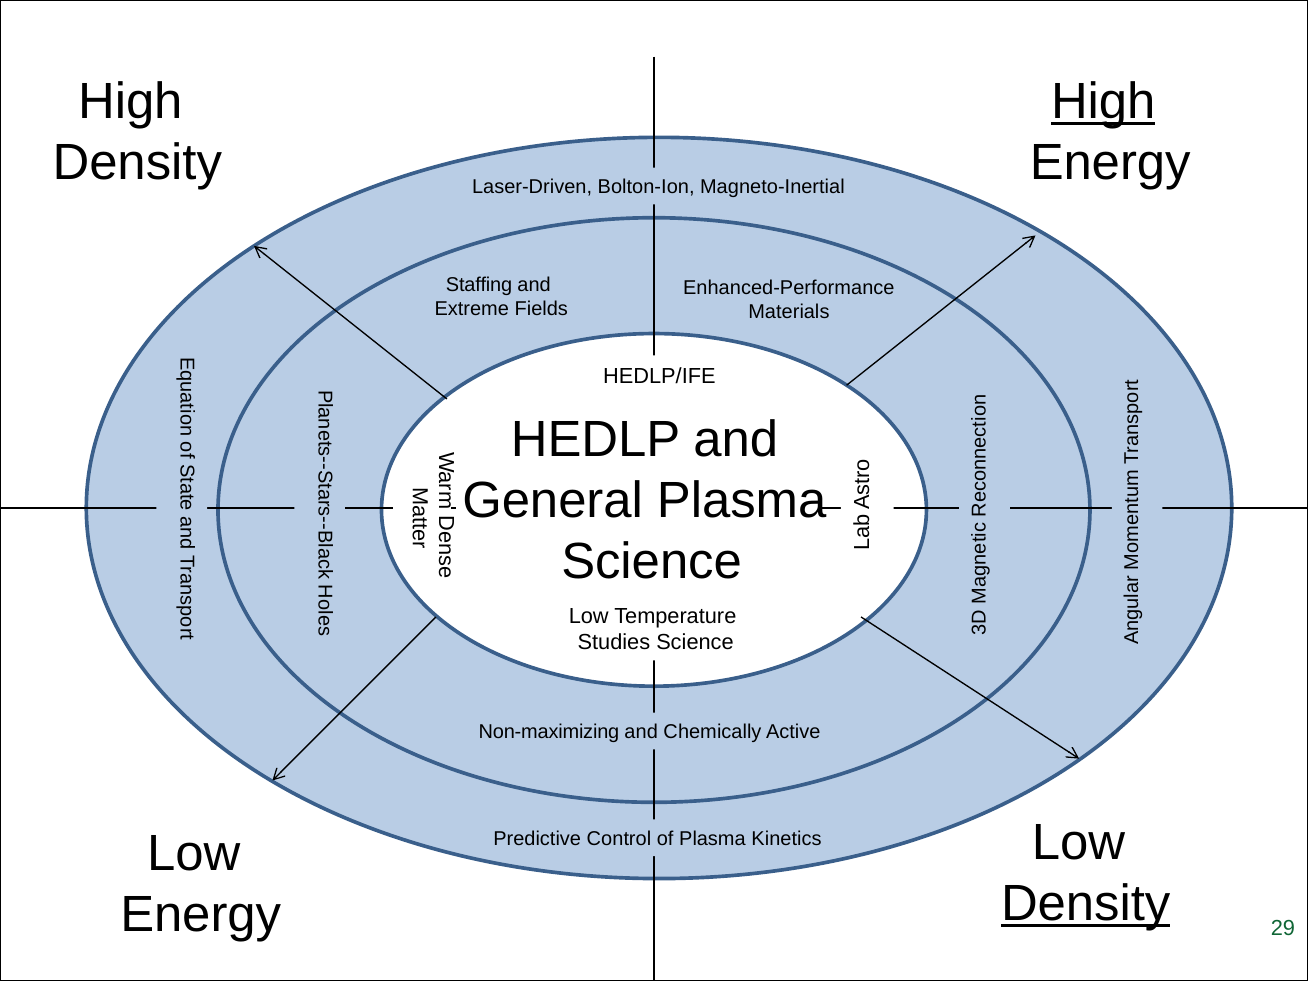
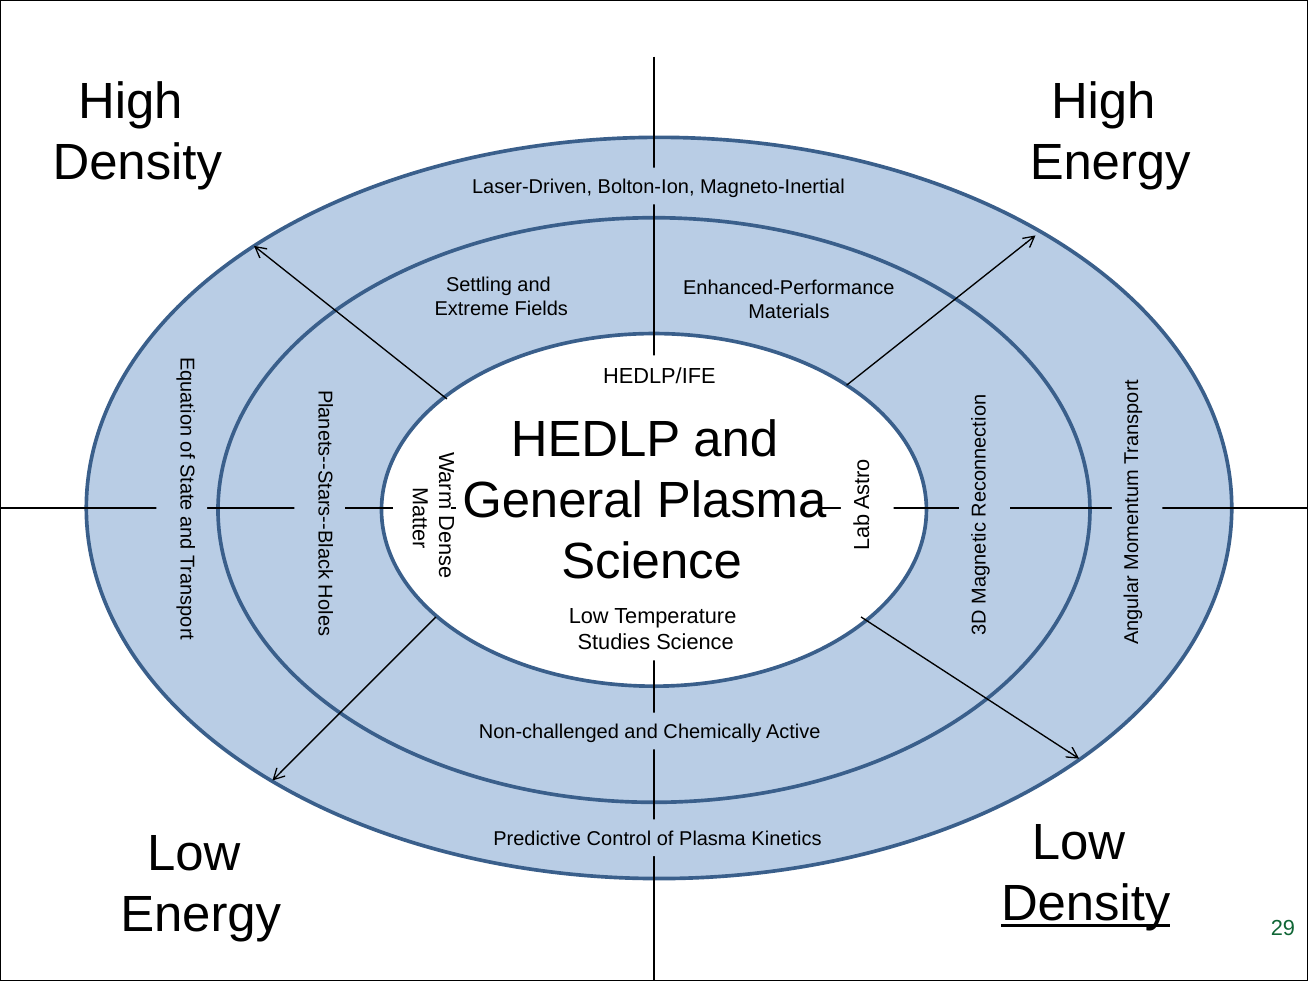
High at (1103, 102) underline: present -> none
Staffing: Staffing -> Settling
Non-maximizing: Non-maximizing -> Non-challenged
